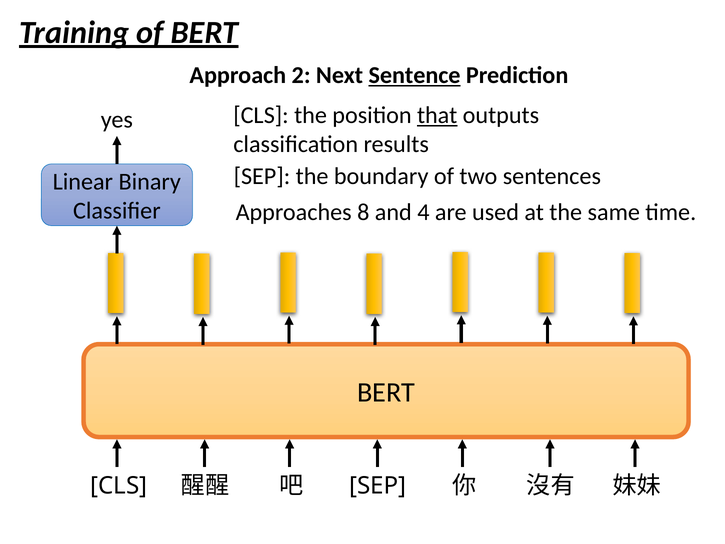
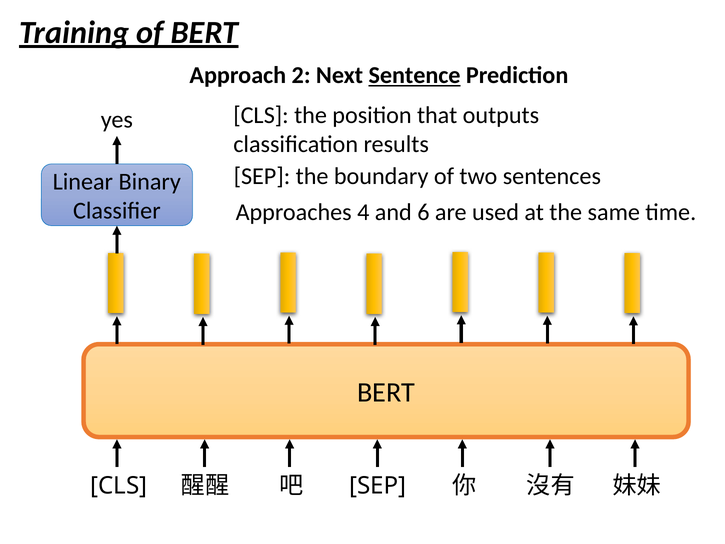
that underline: present -> none
8: 8 -> 4
4: 4 -> 6
